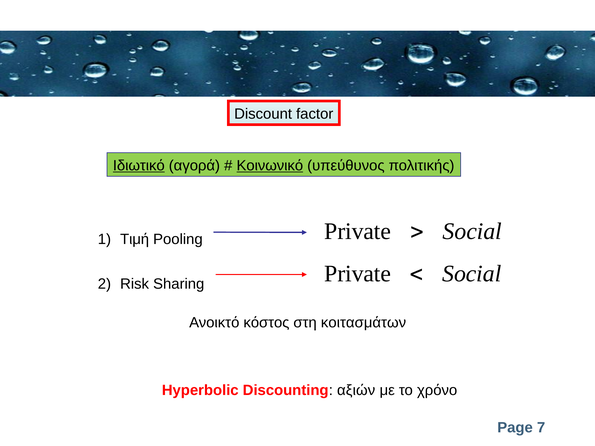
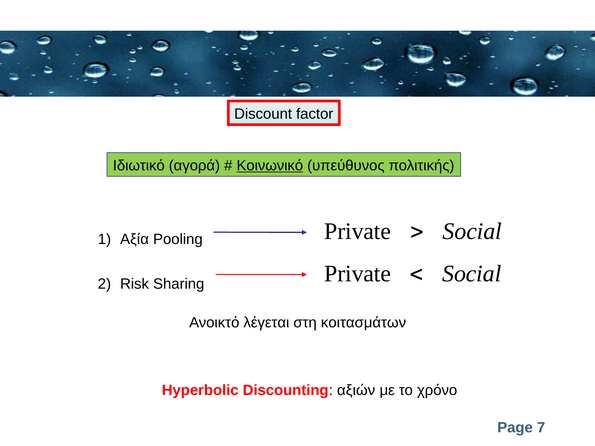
Ιδιωτικό underline: present -> none
Τιμή: Τιμή -> Αξία
κόστος: κόστος -> λέγεται
